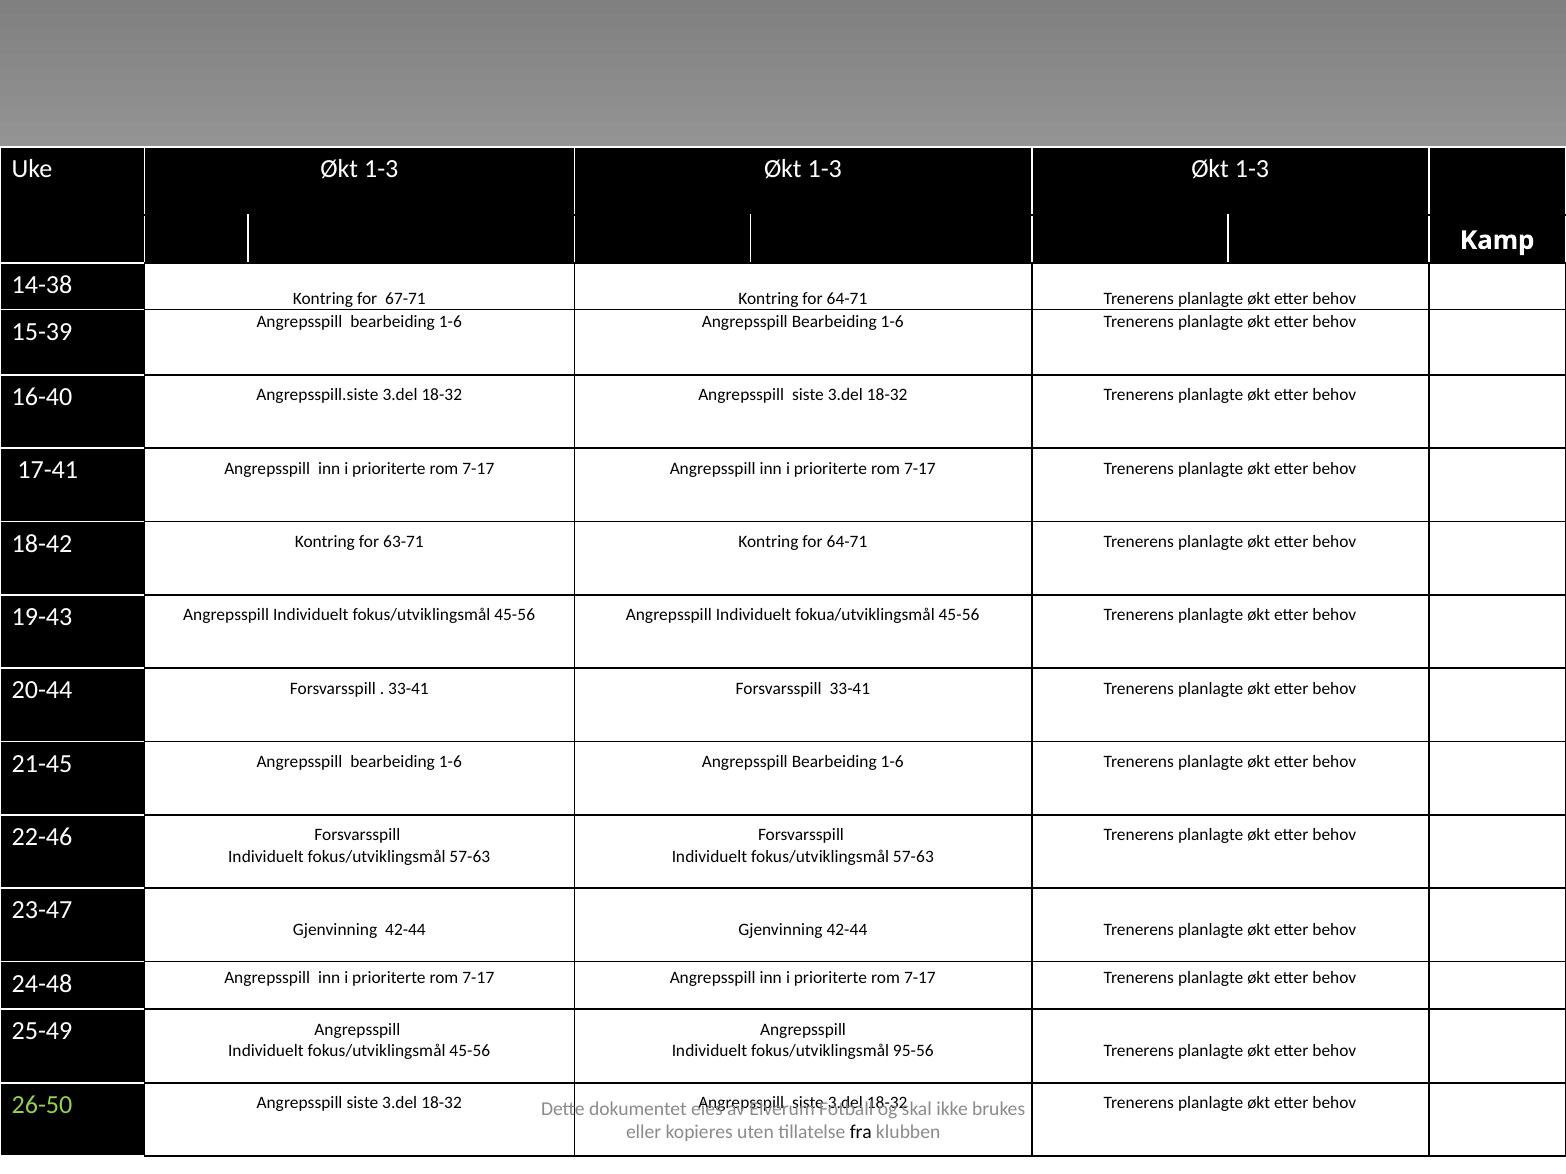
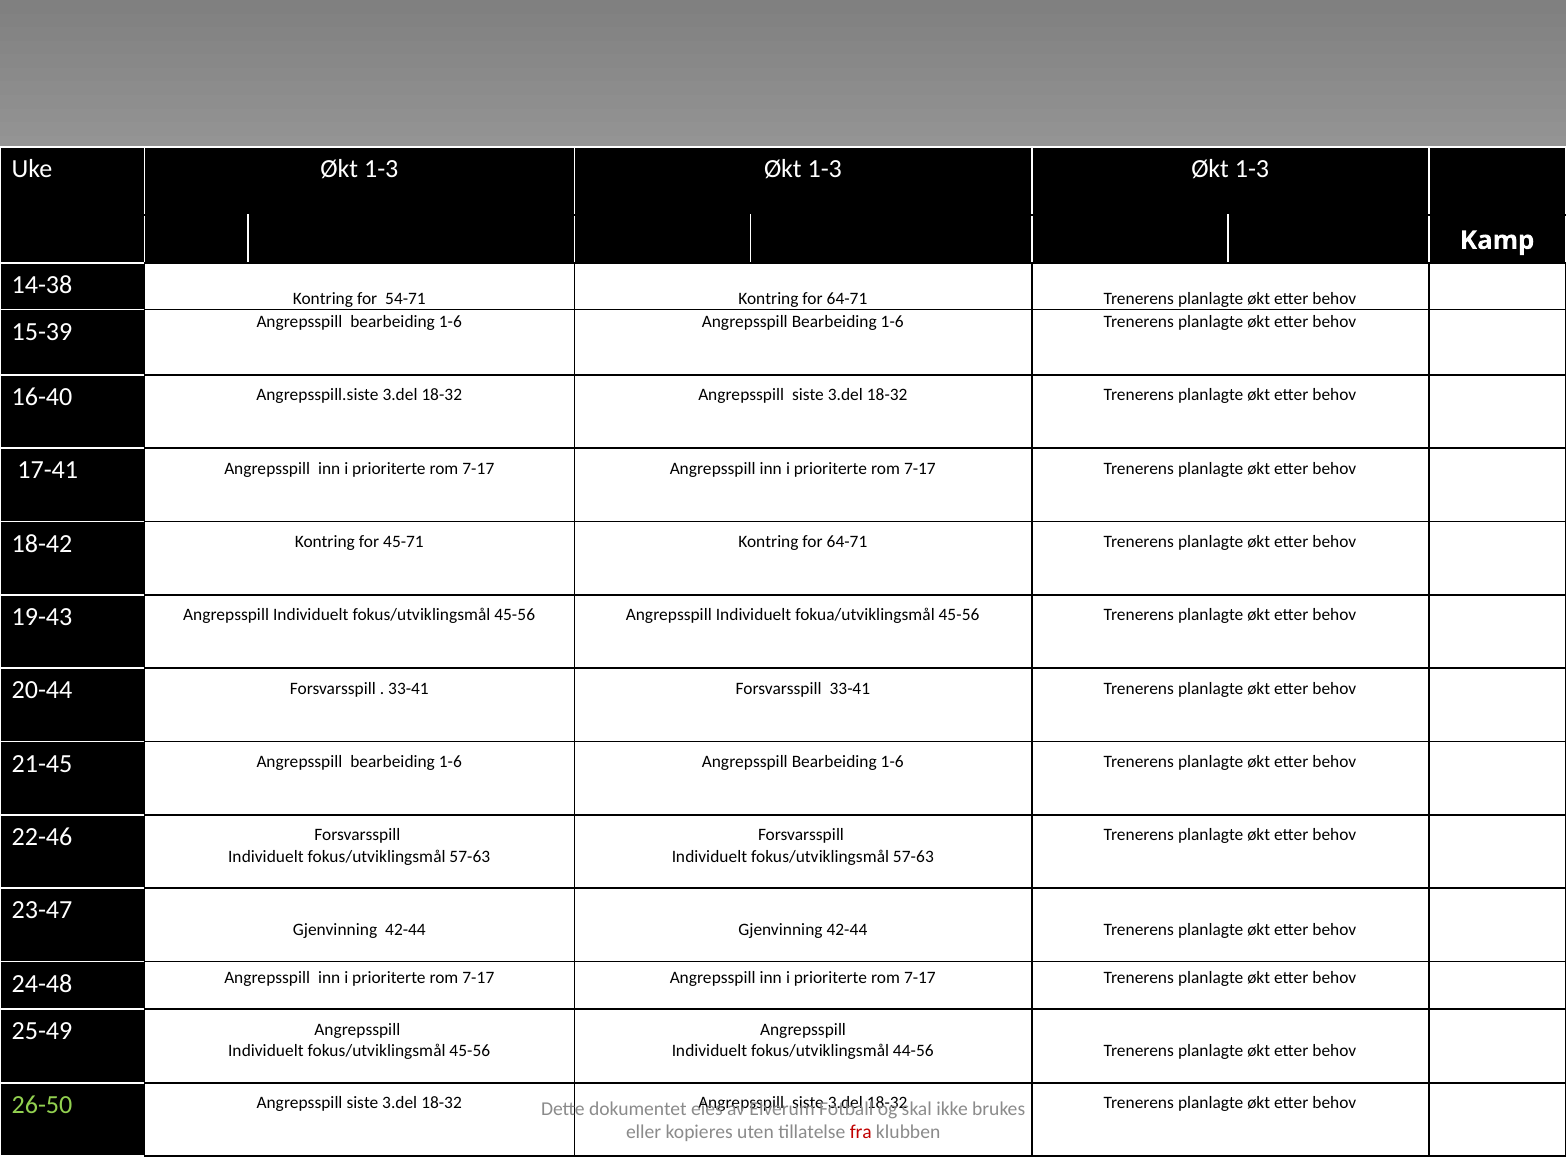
67-71: 67-71 -> 54-71
63-71: 63-71 -> 45-71
95-56: 95-56 -> 44-56
fra colour: black -> red
